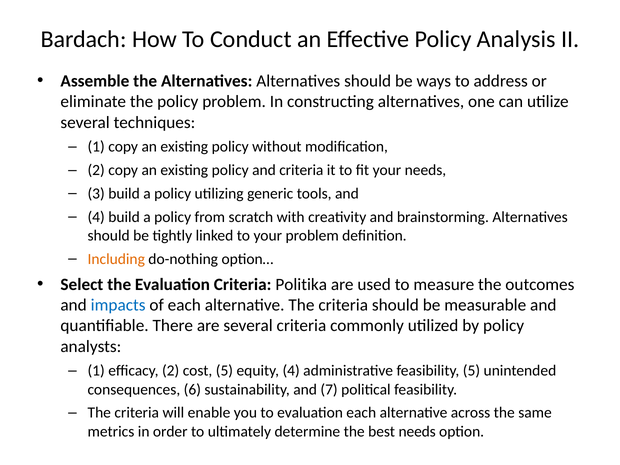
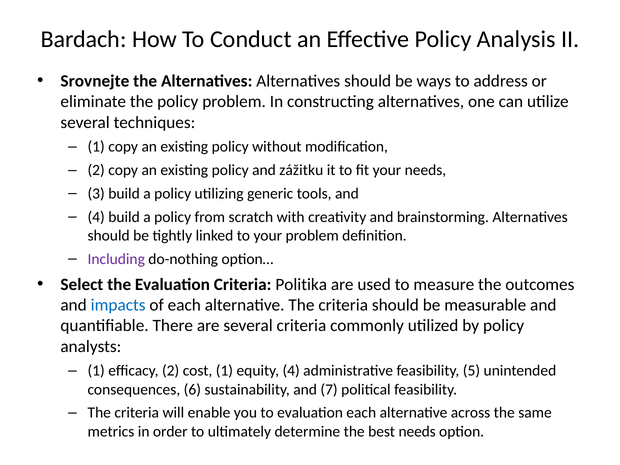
Assemble: Assemble -> Srovnejte
and criteria: criteria -> zážitku
Including colour: orange -> purple
cost 5: 5 -> 1
